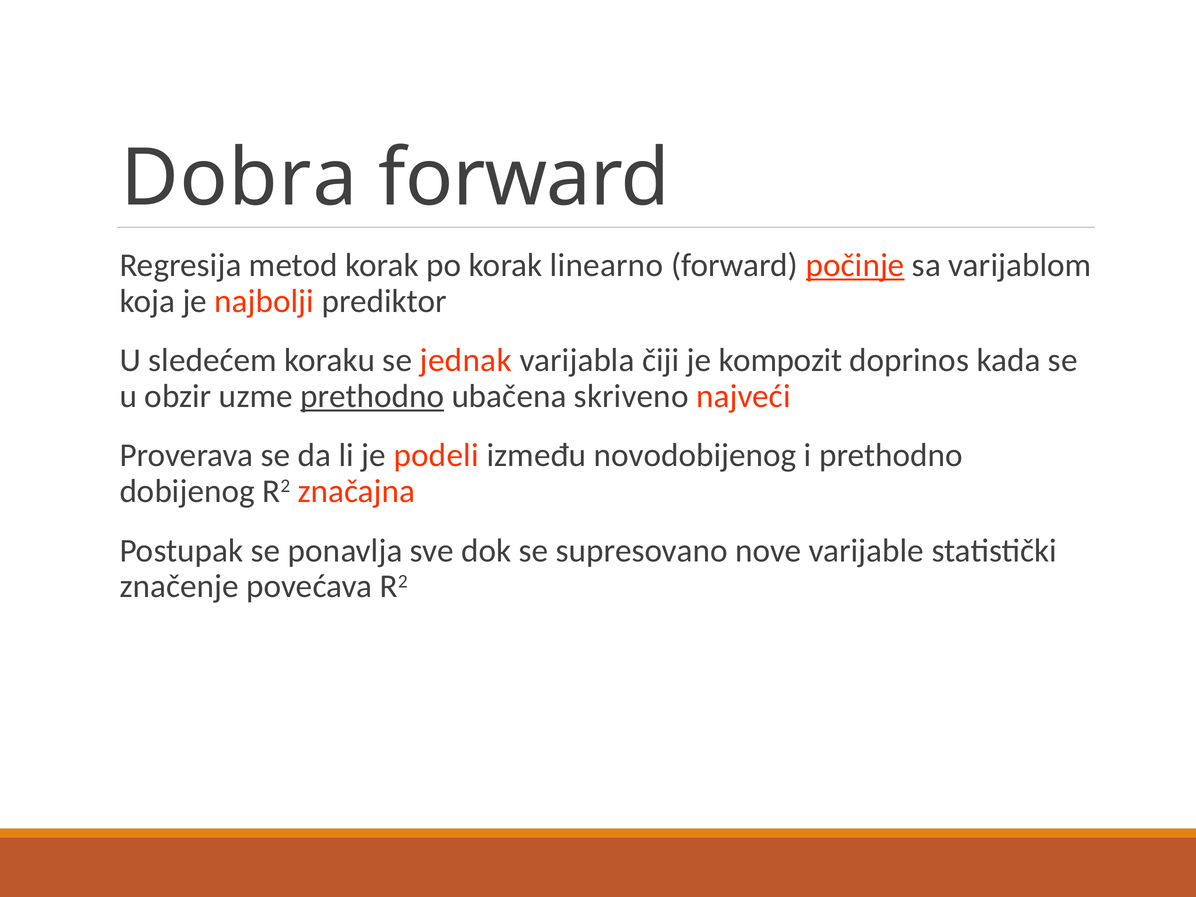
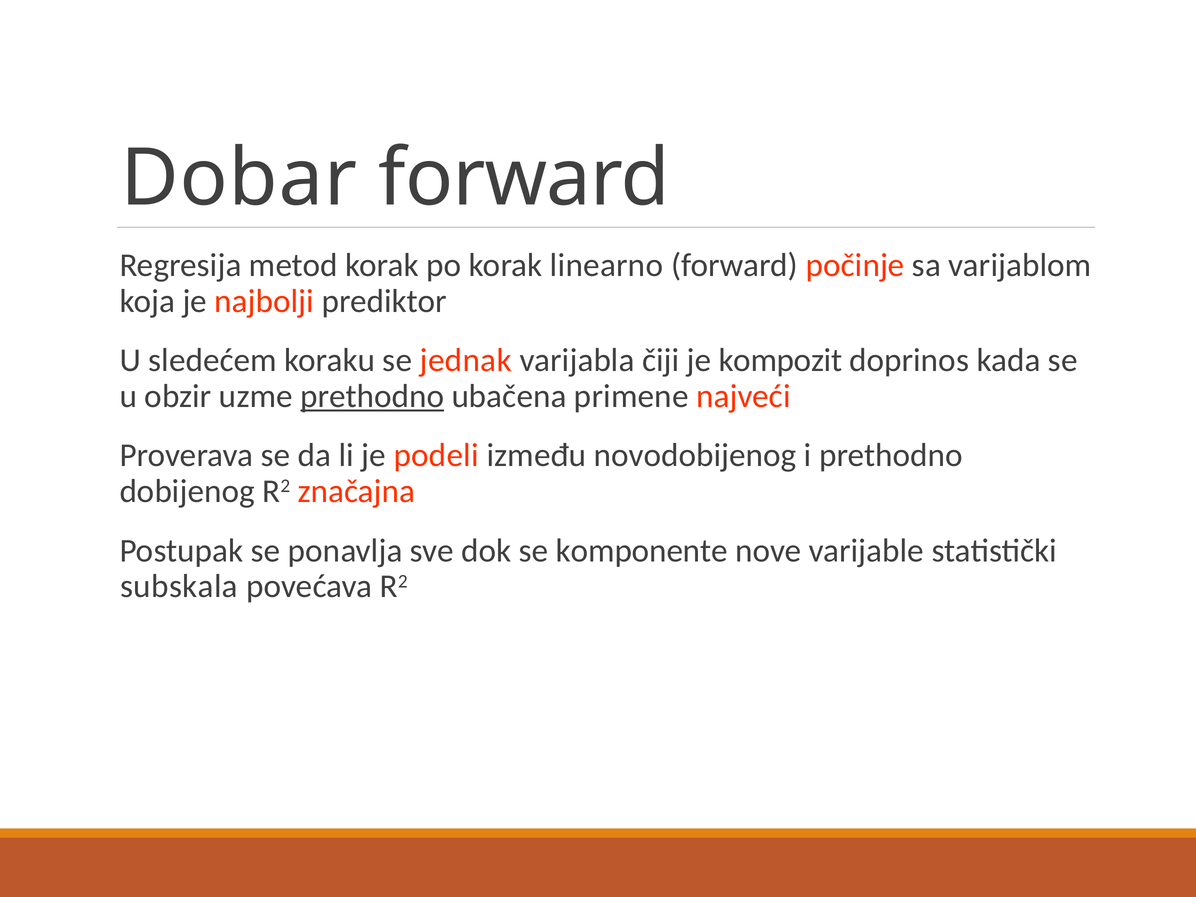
Dobra: Dobra -> Dobar
počinje underline: present -> none
skriveno: skriveno -> primene
supresovano: supresovano -> komponente
značenje: značenje -> subskala
